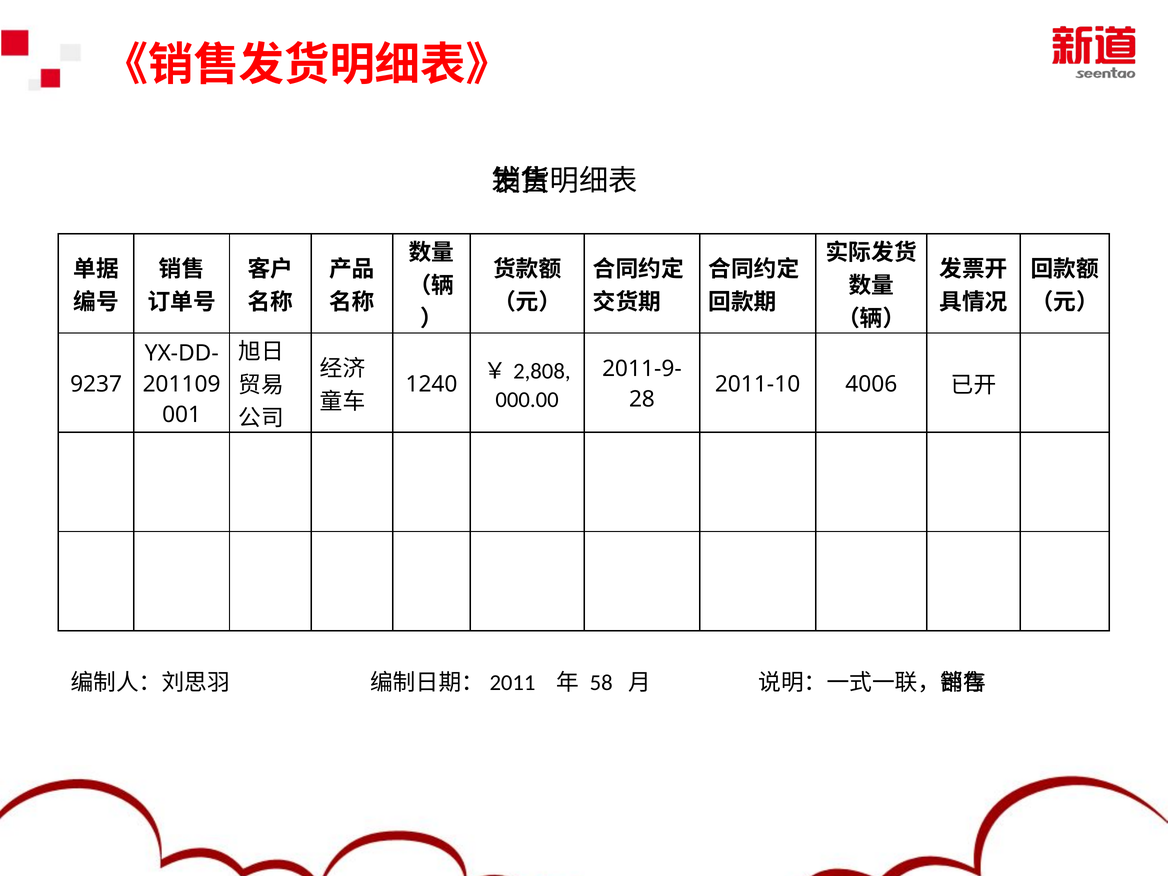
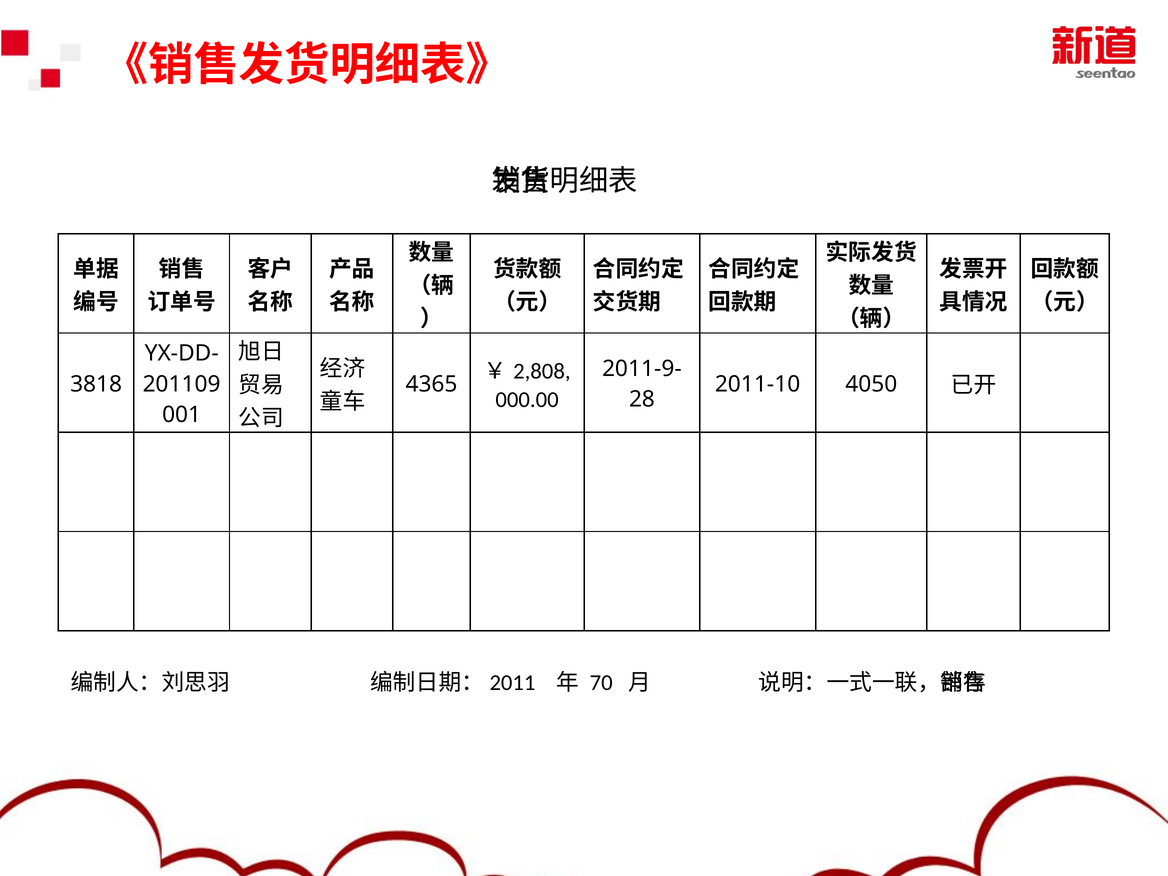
9237: 9237 -> 3818
1240: 1240 -> 4365
4006: 4006 -> 4050
58: 58 -> 70
